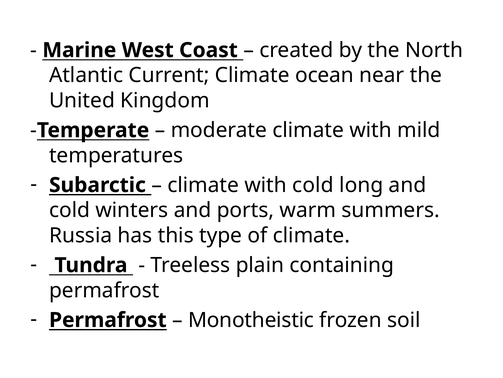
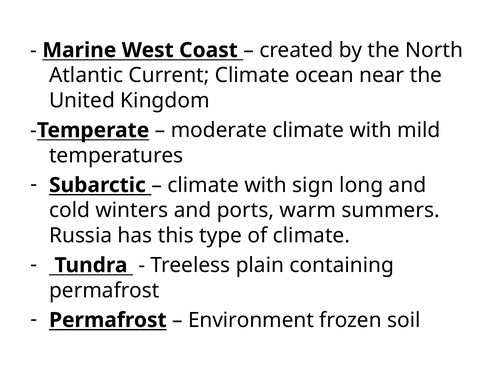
with cold: cold -> sign
Monotheistic: Monotheistic -> Environment
